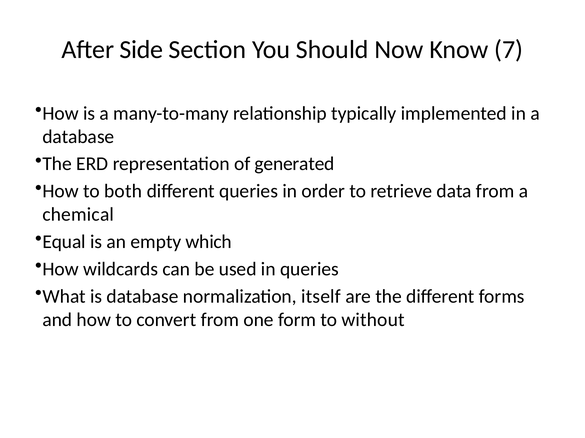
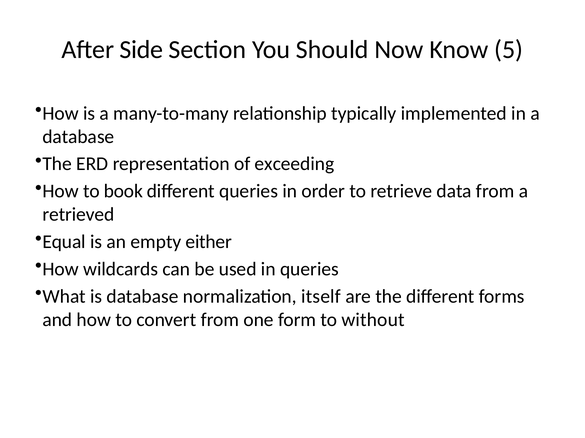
7: 7 -> 5
generated: generated -> exceeding
both: both -> book
chemical: chemical -> retrieved
which: which -> either
